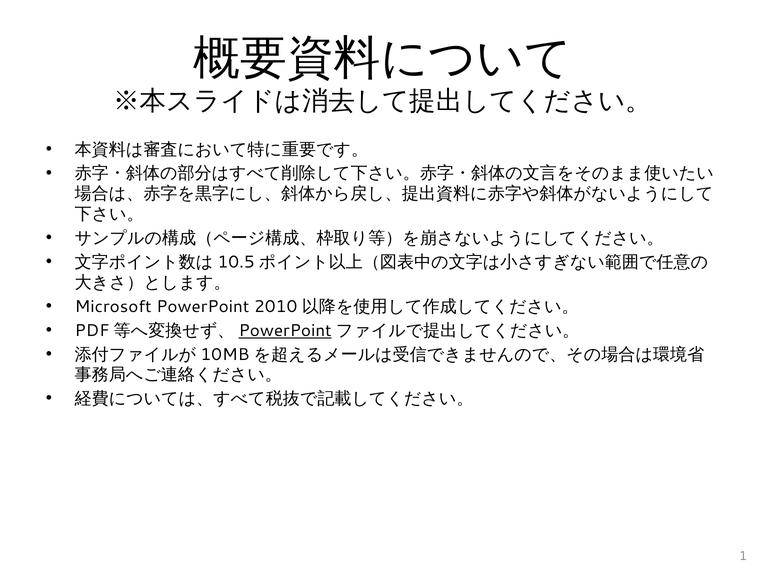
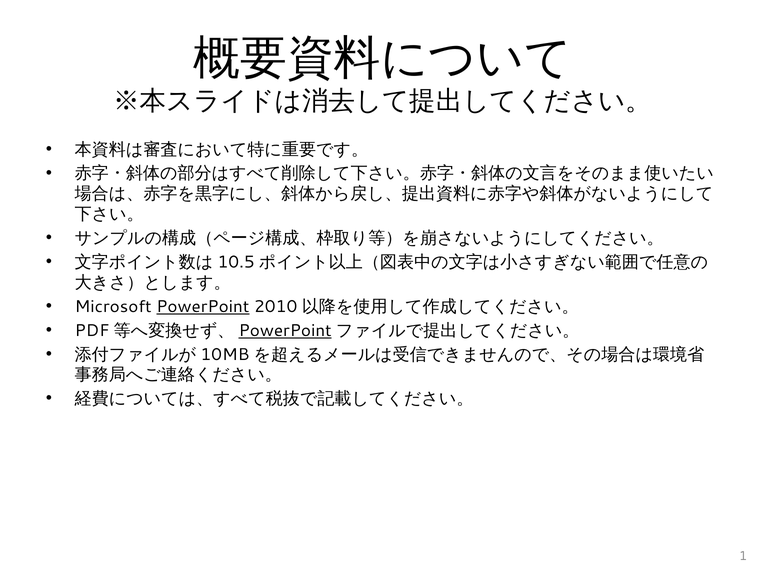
PowerPoint at (203, 306) underline: none -> present
